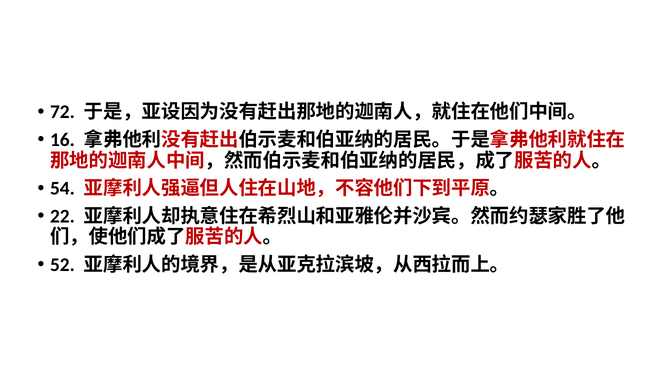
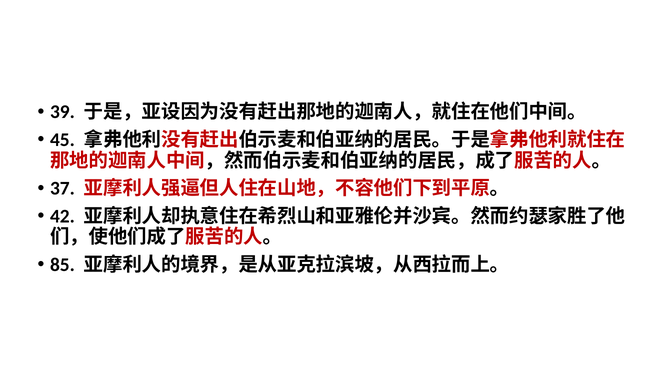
72: 72 -> 39
16: 16 -> 45
54: 54 -> 37
22: 22 -> 42
52: 52 -> 85
